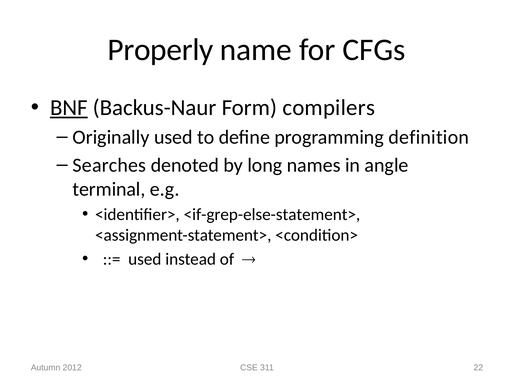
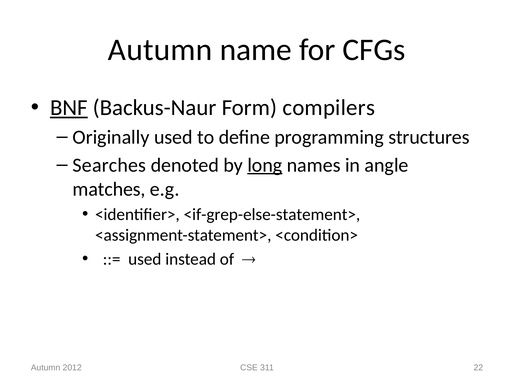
Properly at (160, 50): Properly -> Autumn
definition: definition -> structures
long underline: none -> present
terminal: terminal -> matches
